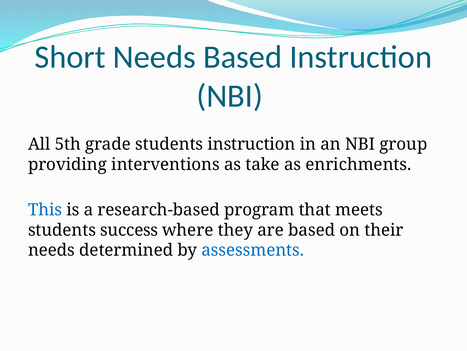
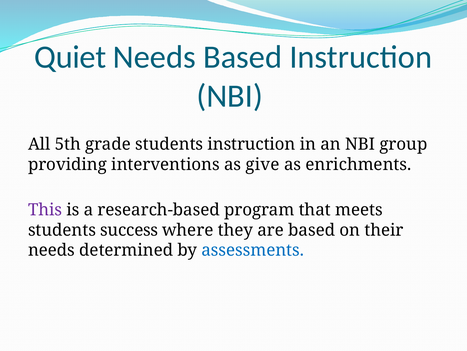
Short: Short -> Quiet
take: take -> give
This colour: blue -> purple
